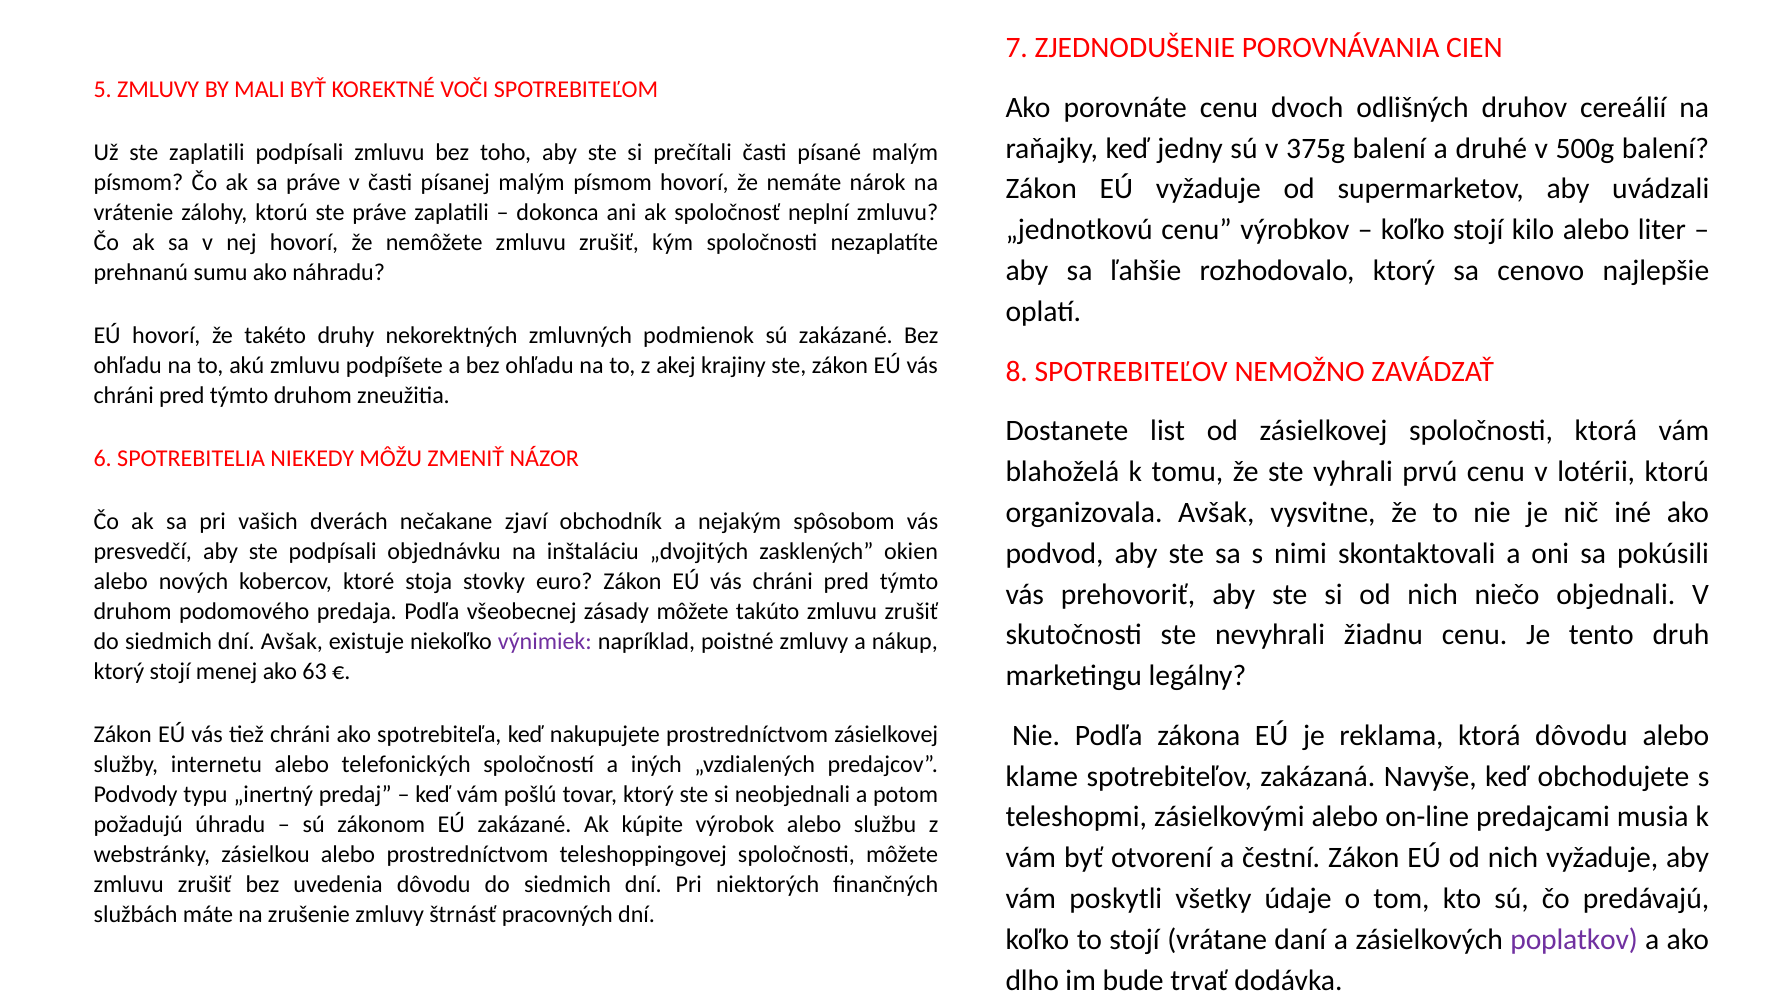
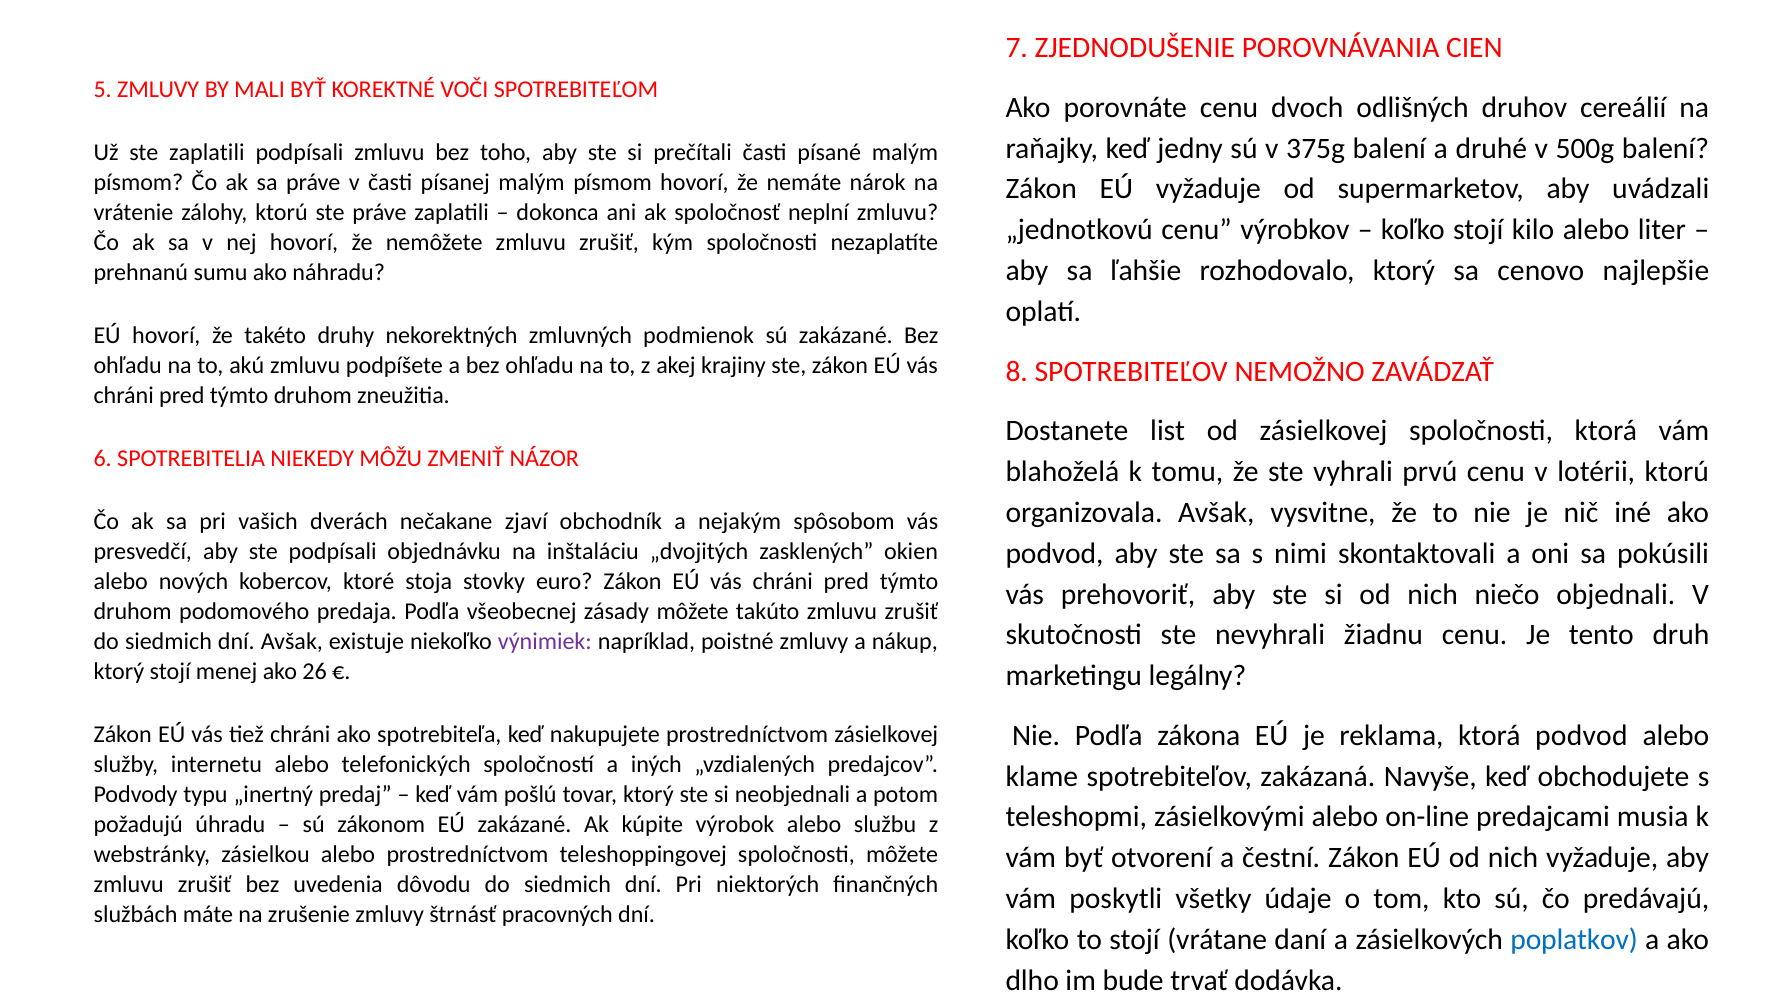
63: 63 -> 26
ktorá dôvodu: dôvodu -> podvod
poplatkov colour: purple -> blue
